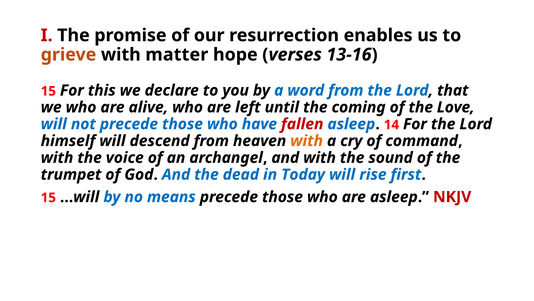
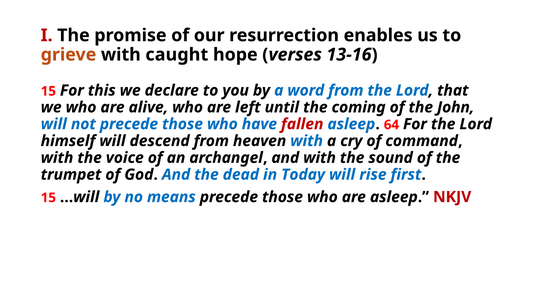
matter: matter -> caught
Love: Love -> John
14: 14 -> 64
with at (307, 141) colour: orange -> blue
